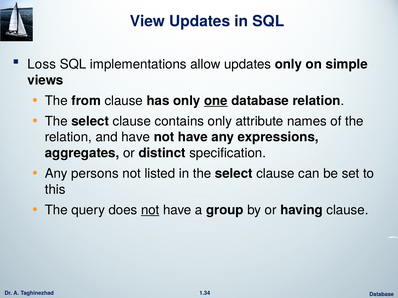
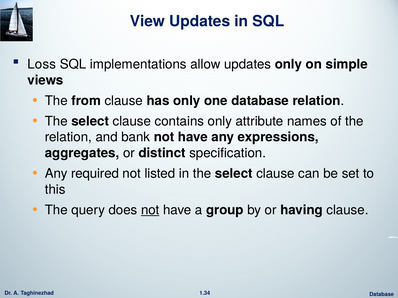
one underline: present -> none
and have: have -> bank
persons: persons -> required
